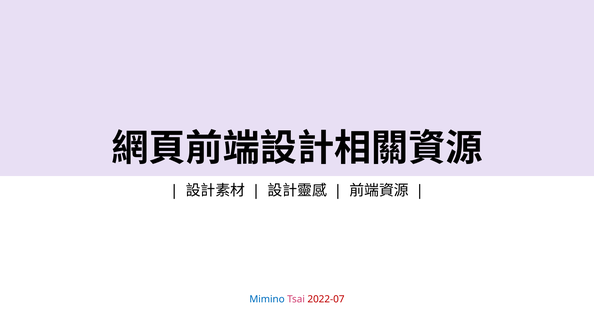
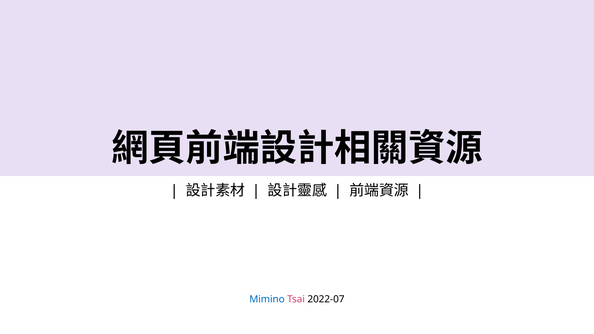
2022-07 colour: red -> black
